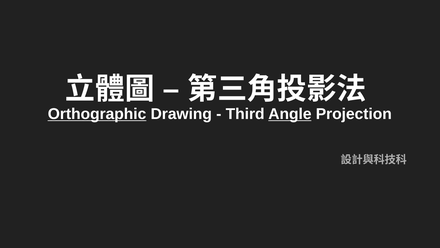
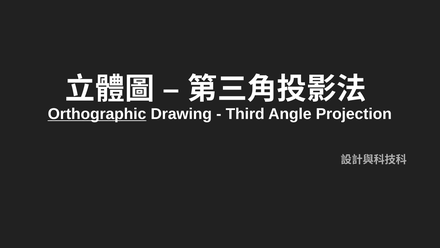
Angle underline: present -> none
